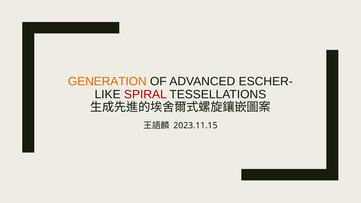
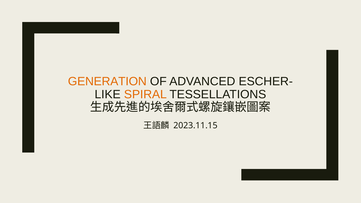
SPIRAL colour: red -> orange
